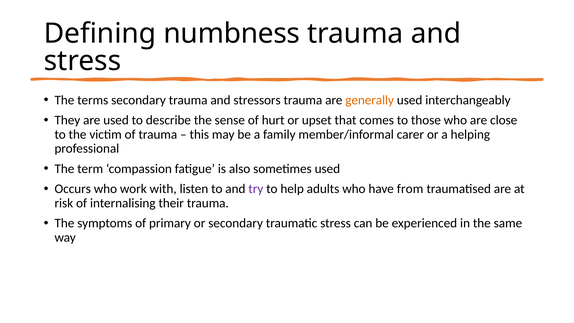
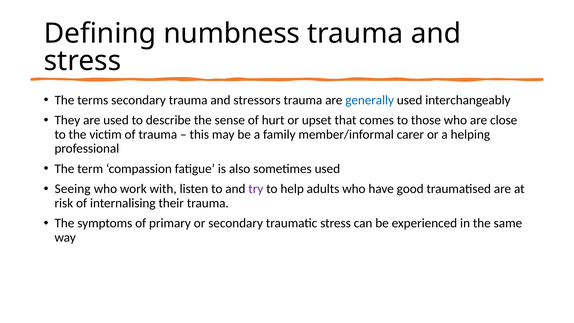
generally colour: orange -> blue
Occurs: Occurs -> Seeing
from: from -> good
